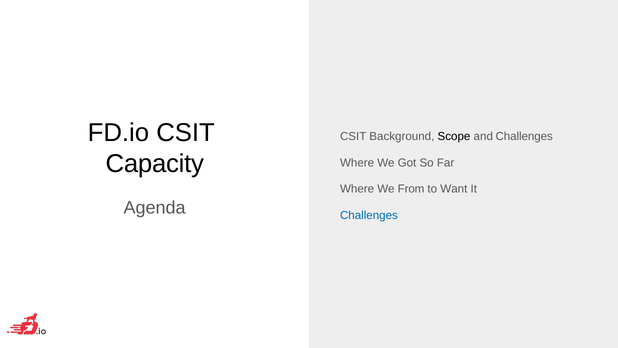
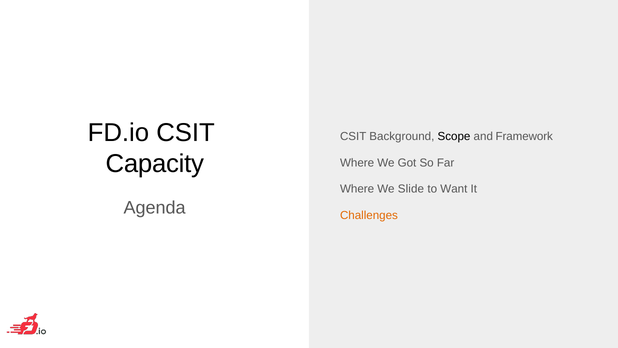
and Challenges: Challenges -> Framework
From: From -> Slide
Challenges at (369, 215) colour: blue -> orange
